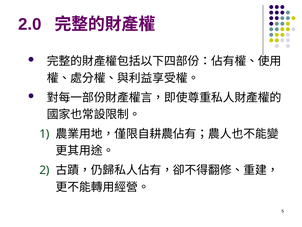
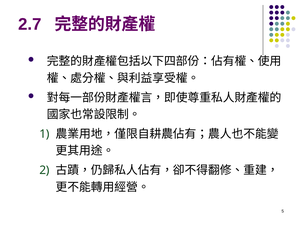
2.0: 2.0 -> 2.7
